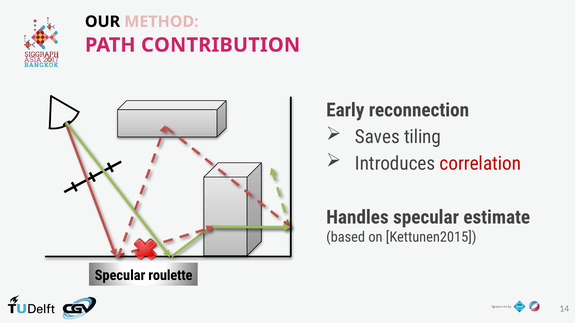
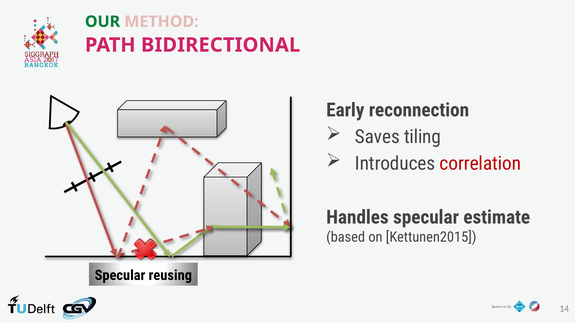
OUR colour: black -> green
CONTRIBUTION: CONTRIBUTION -> BIDIRECTIONAL
roulette: roulette -> reusing
